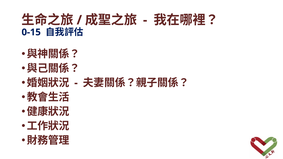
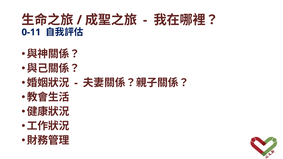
0-15: 0-15 -> 0-11
